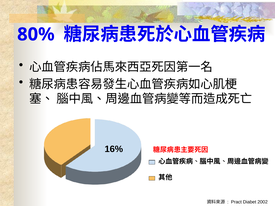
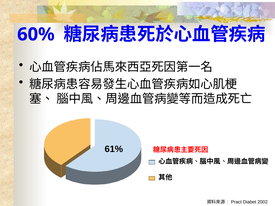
80%: 80% -> 60%
16%: 16% -> 61%
